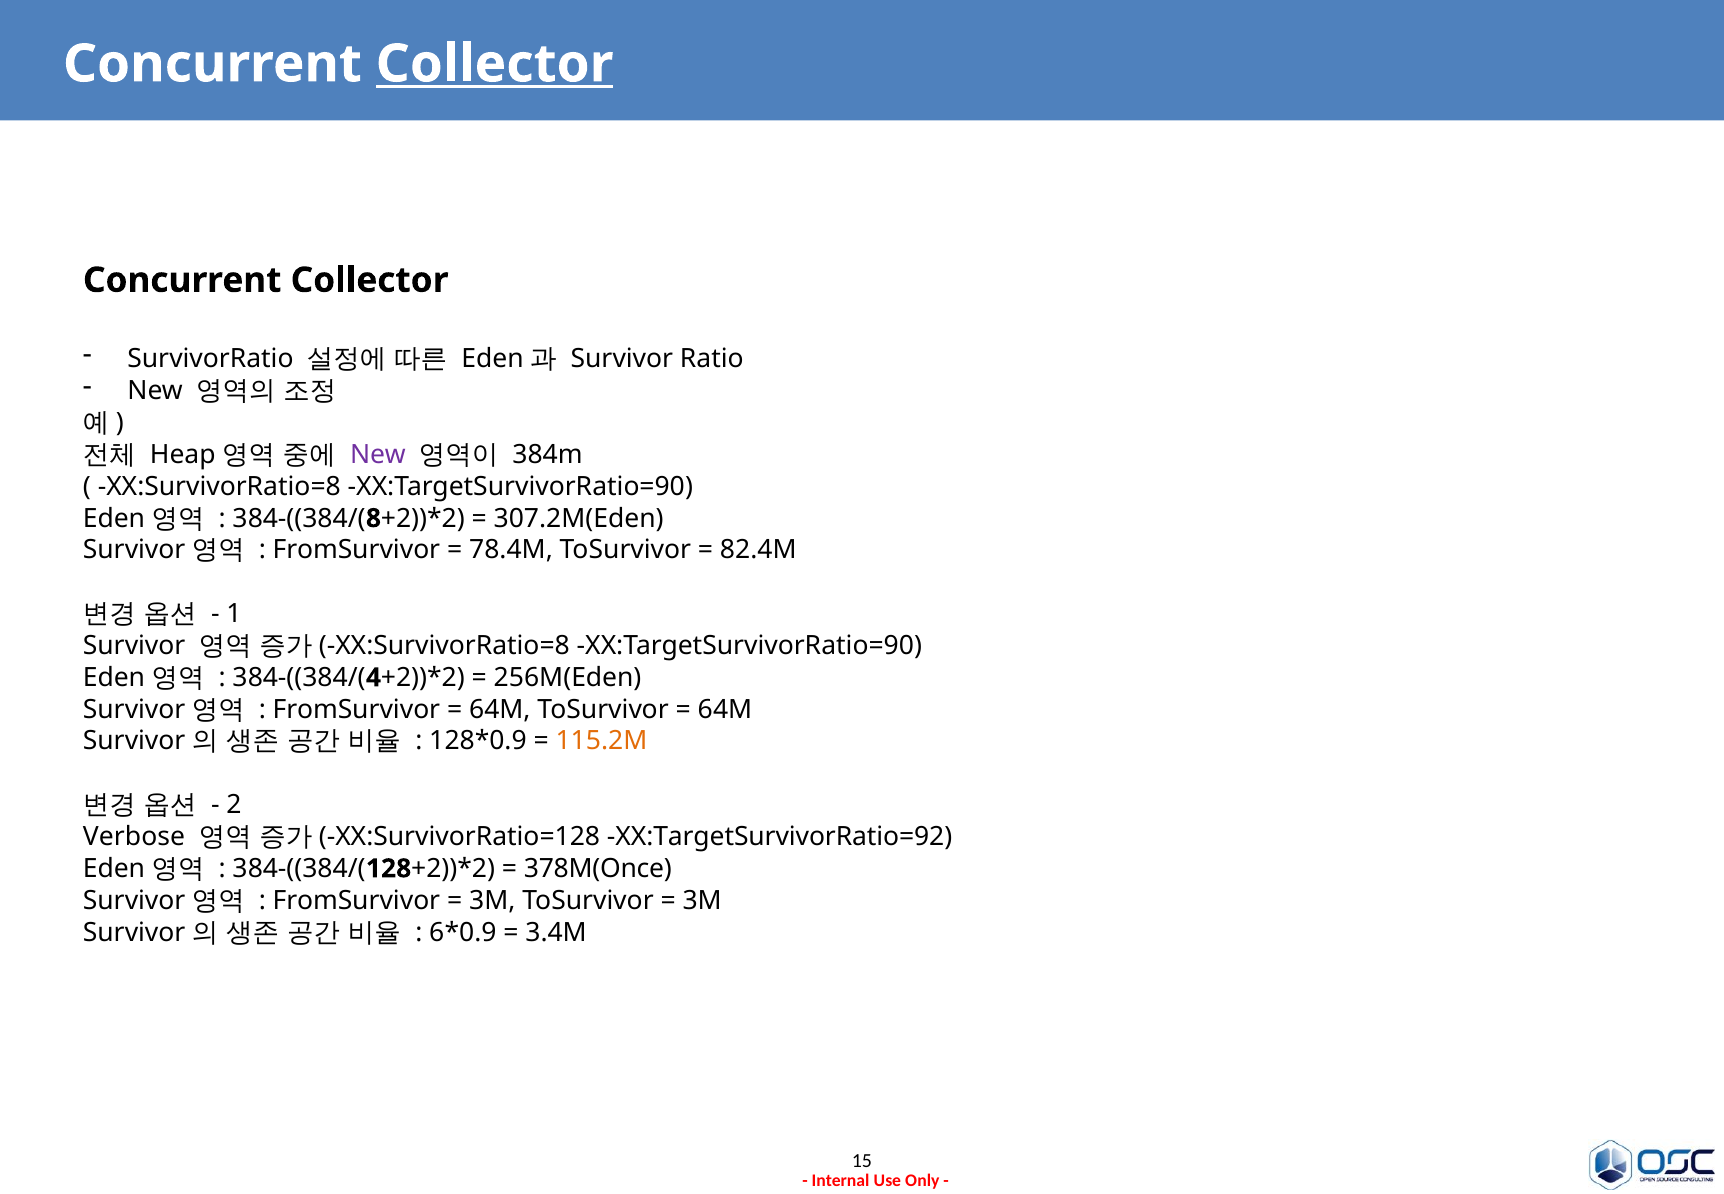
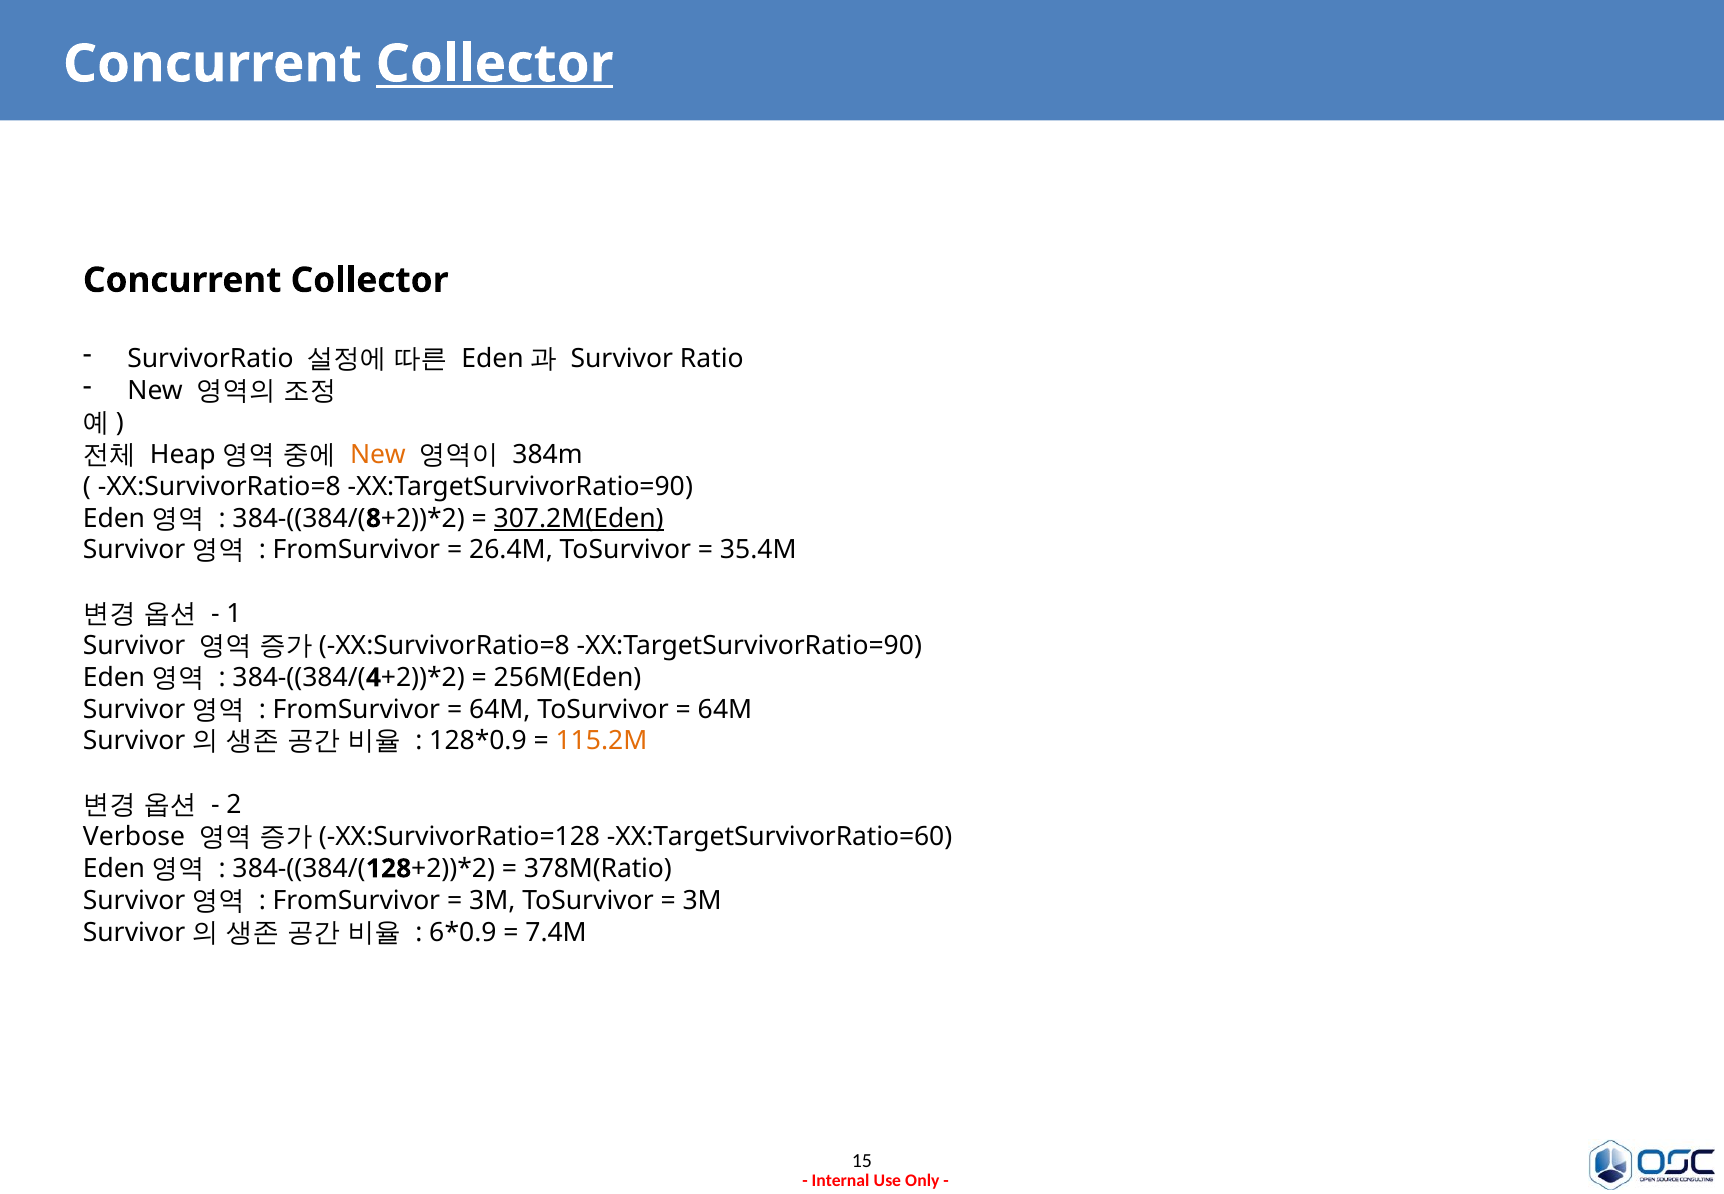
New at (378, 455) colour: purple -> orange
307.2M(Eden underline: none -> present
78.4M: 78.4M -> 26.4M
82.4M: 82.4M -> 35.4M
XX:TargetSurvivorRatio=92: XX:TargetSurvivorRatio=92 -> XX:TargetSurvivorRatio=60
378M(Once: 378M(Once -> 378M(Ratio
3.4M: 3.4M -> 7.4M
